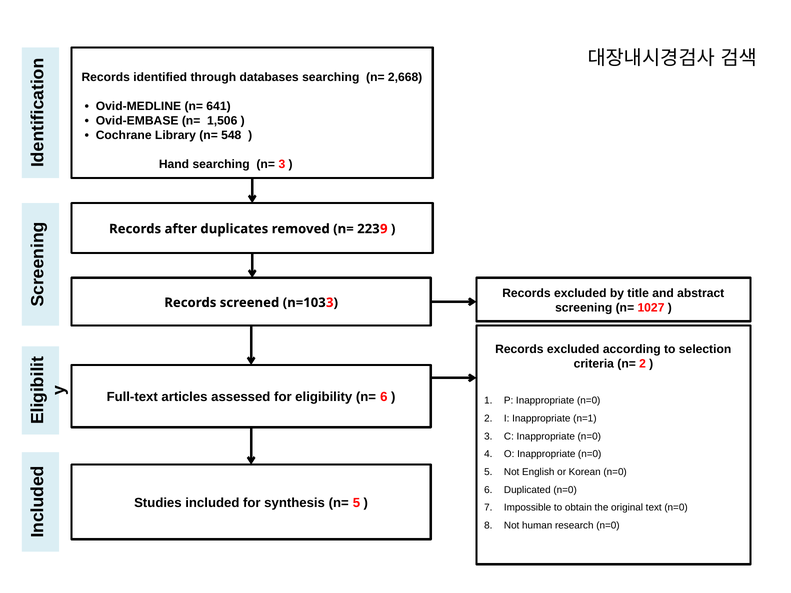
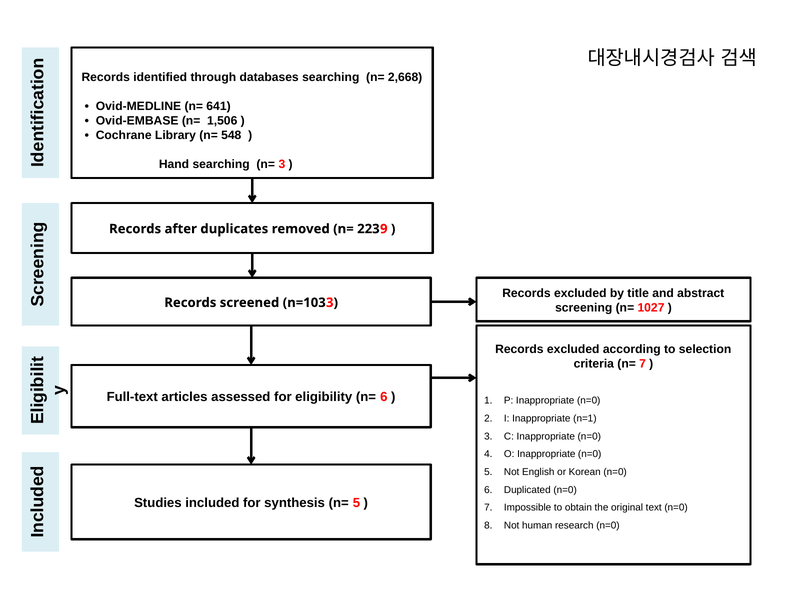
n= 2: 2 -> 7
